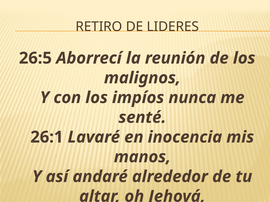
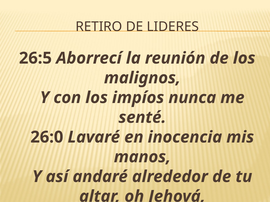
26:1: 26:1 -> 26:0
